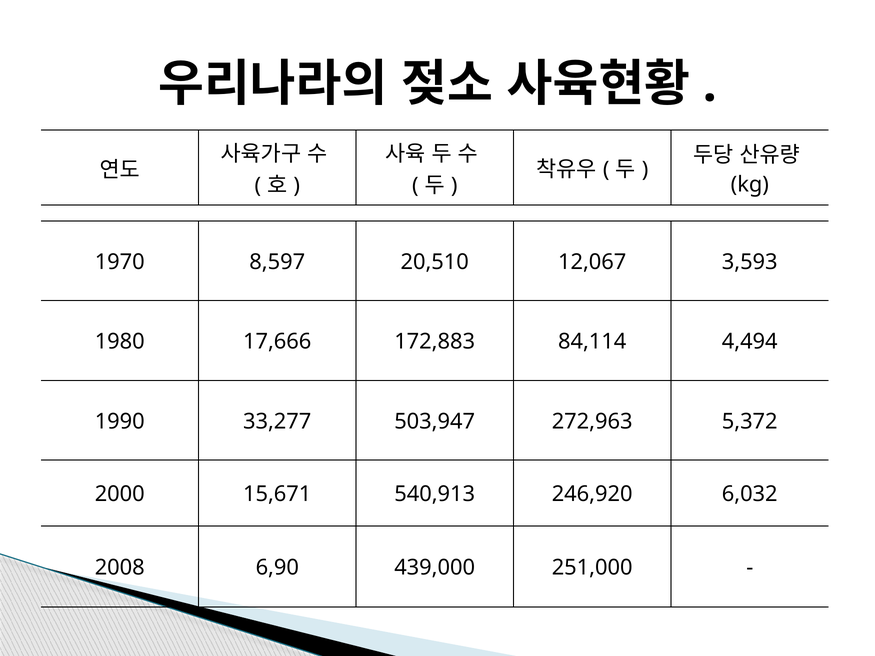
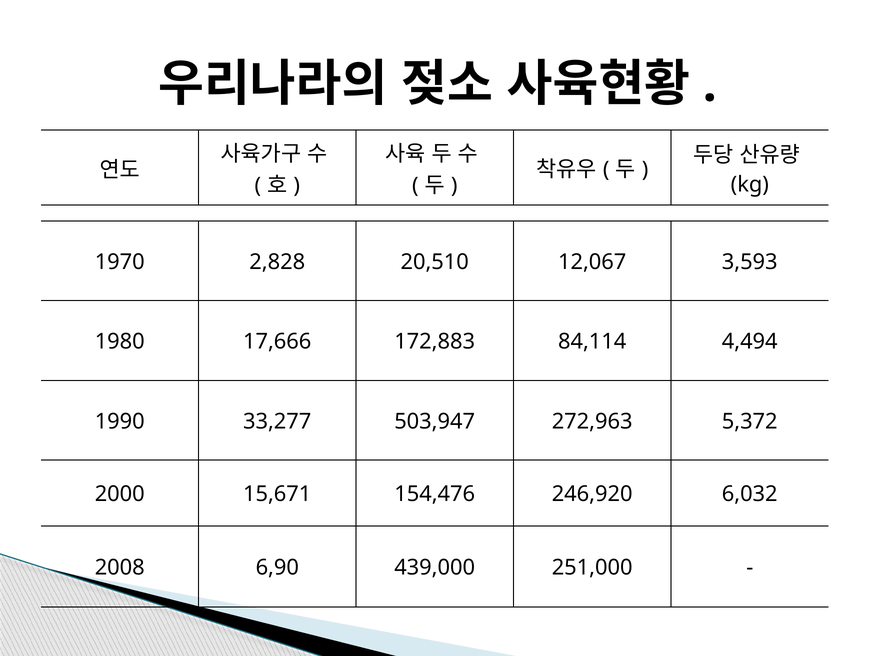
8,597: 8,597 -> 2,828
540,913: 540,913 -> 154,476
